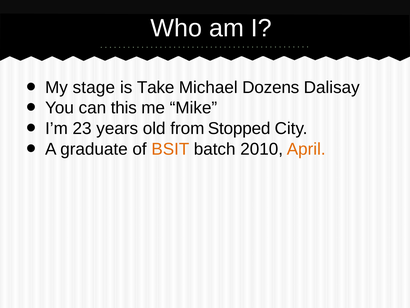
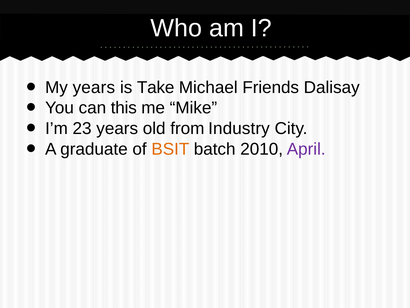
My stage: stage -> years
Dozens: Dozens -> Friends
Stopped: Stopped -> Industry
April colour: orange -> purple
